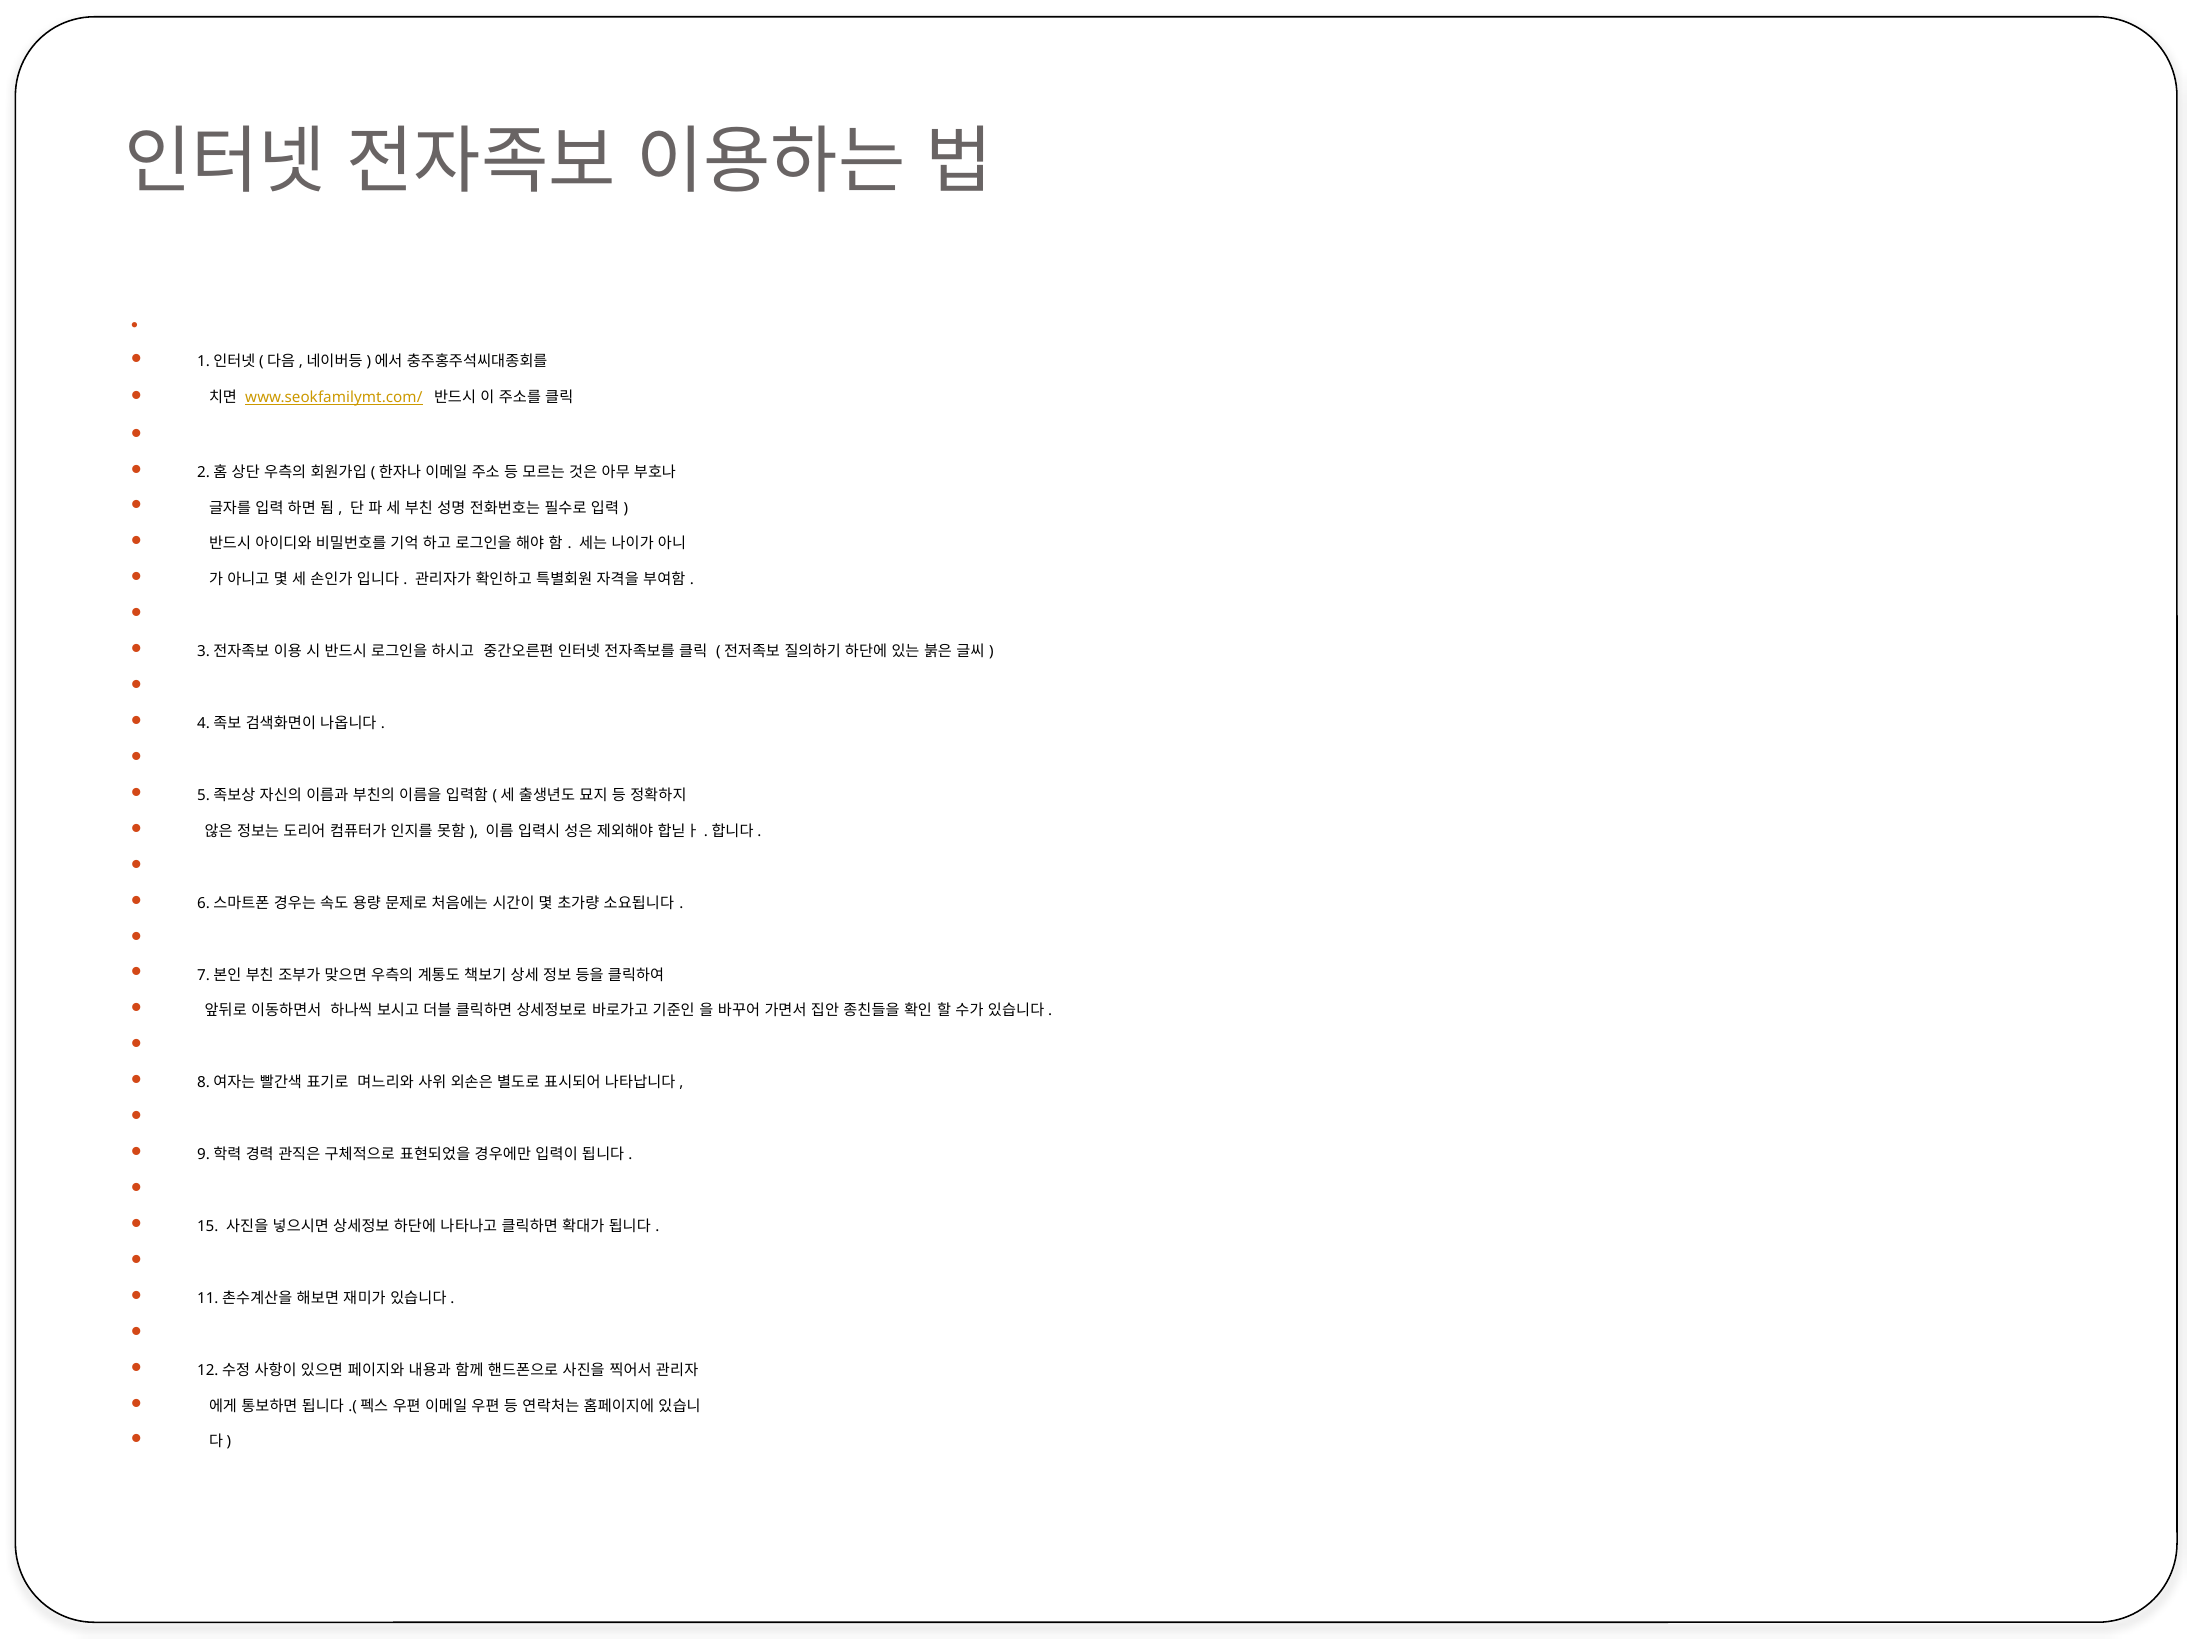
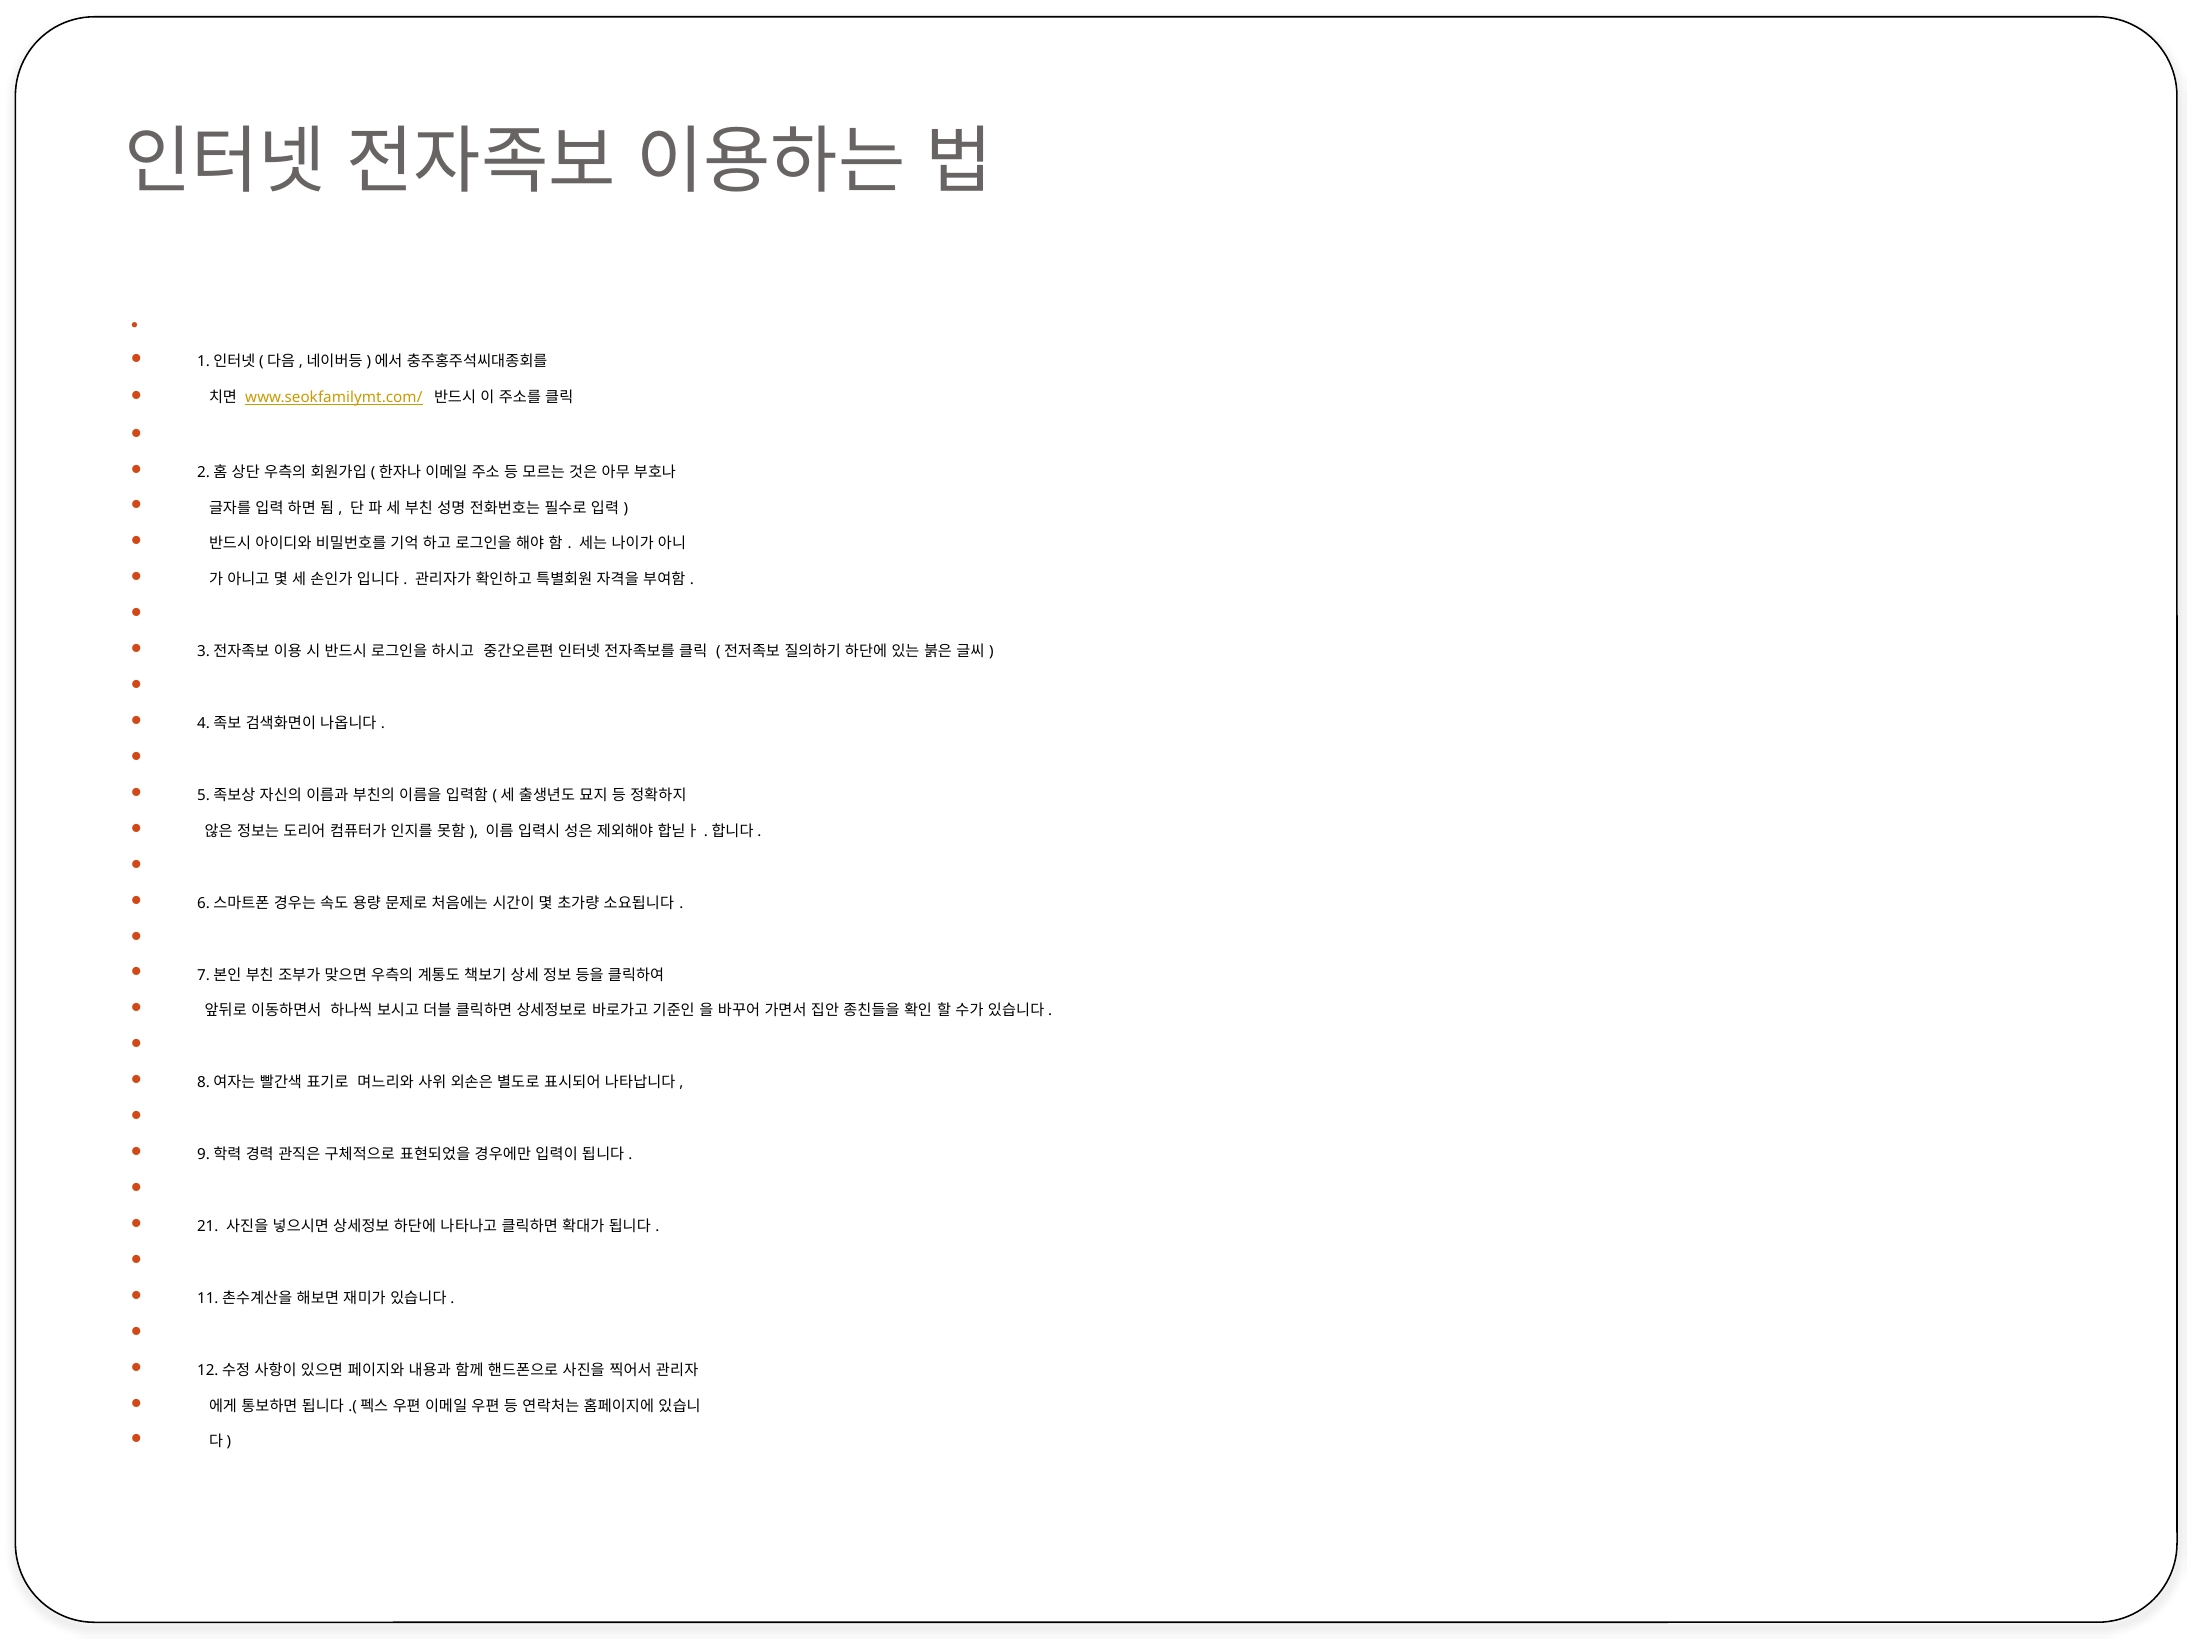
15: 15 -> 21
